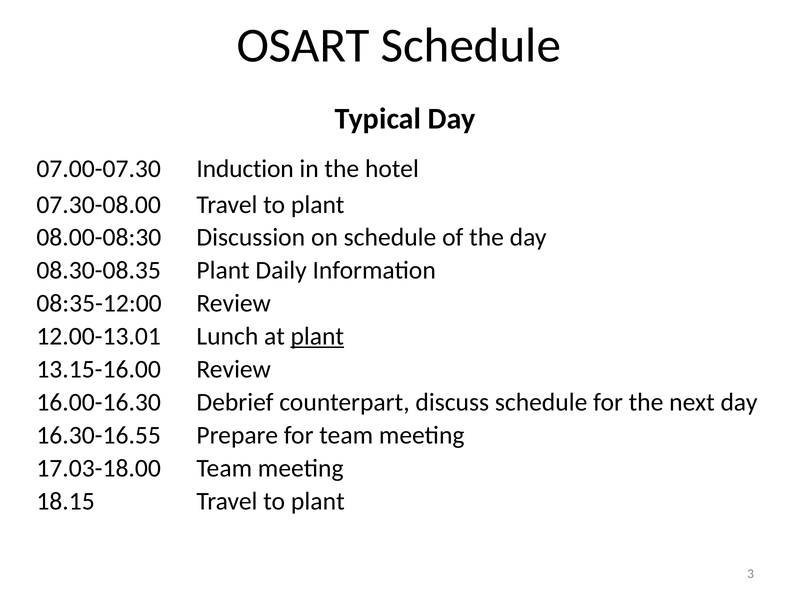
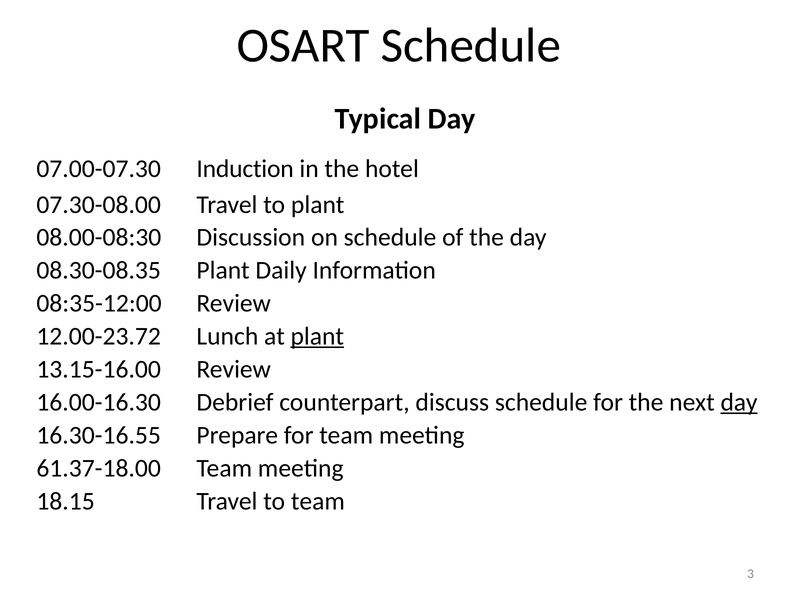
12.00-13.01: 12.00-13.01 -> 12.00-23.72
day at (739, 403) underline: none -> present
17.03-18.00: 17.03-18.00 -> 61.37-18.00
18.15 Travel to plant: plant -> team
